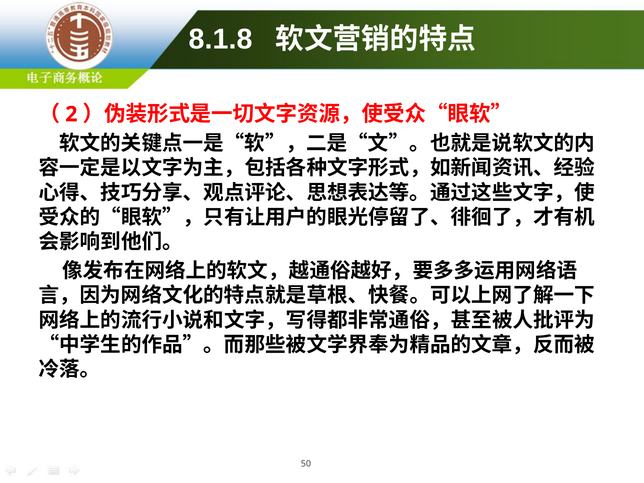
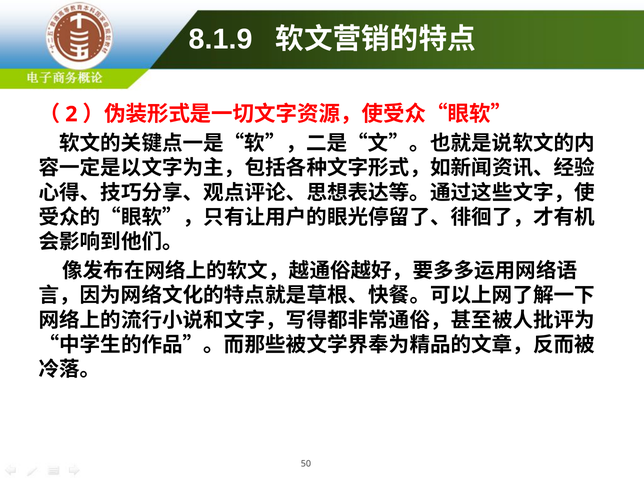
8.1.8: 8.1.8 -> 8.1.9
